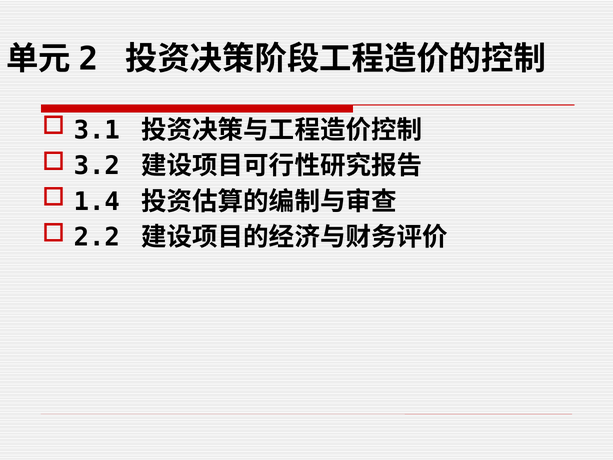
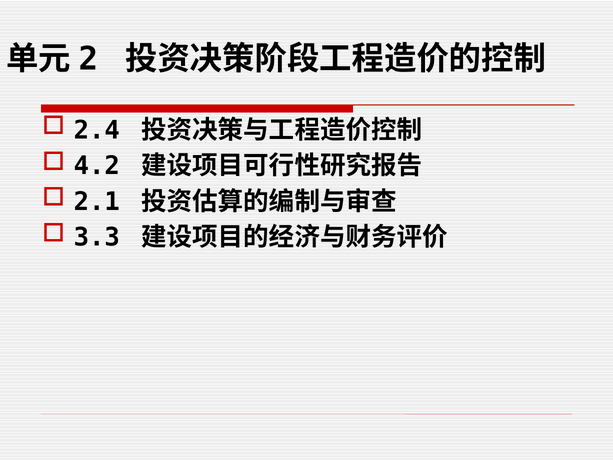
3.1: 3.1 -> 2.4
3.2: 3.2 -> 4.2
1.4: 1.4 -> 2.1
2.2: 2.2 -> 3.3
